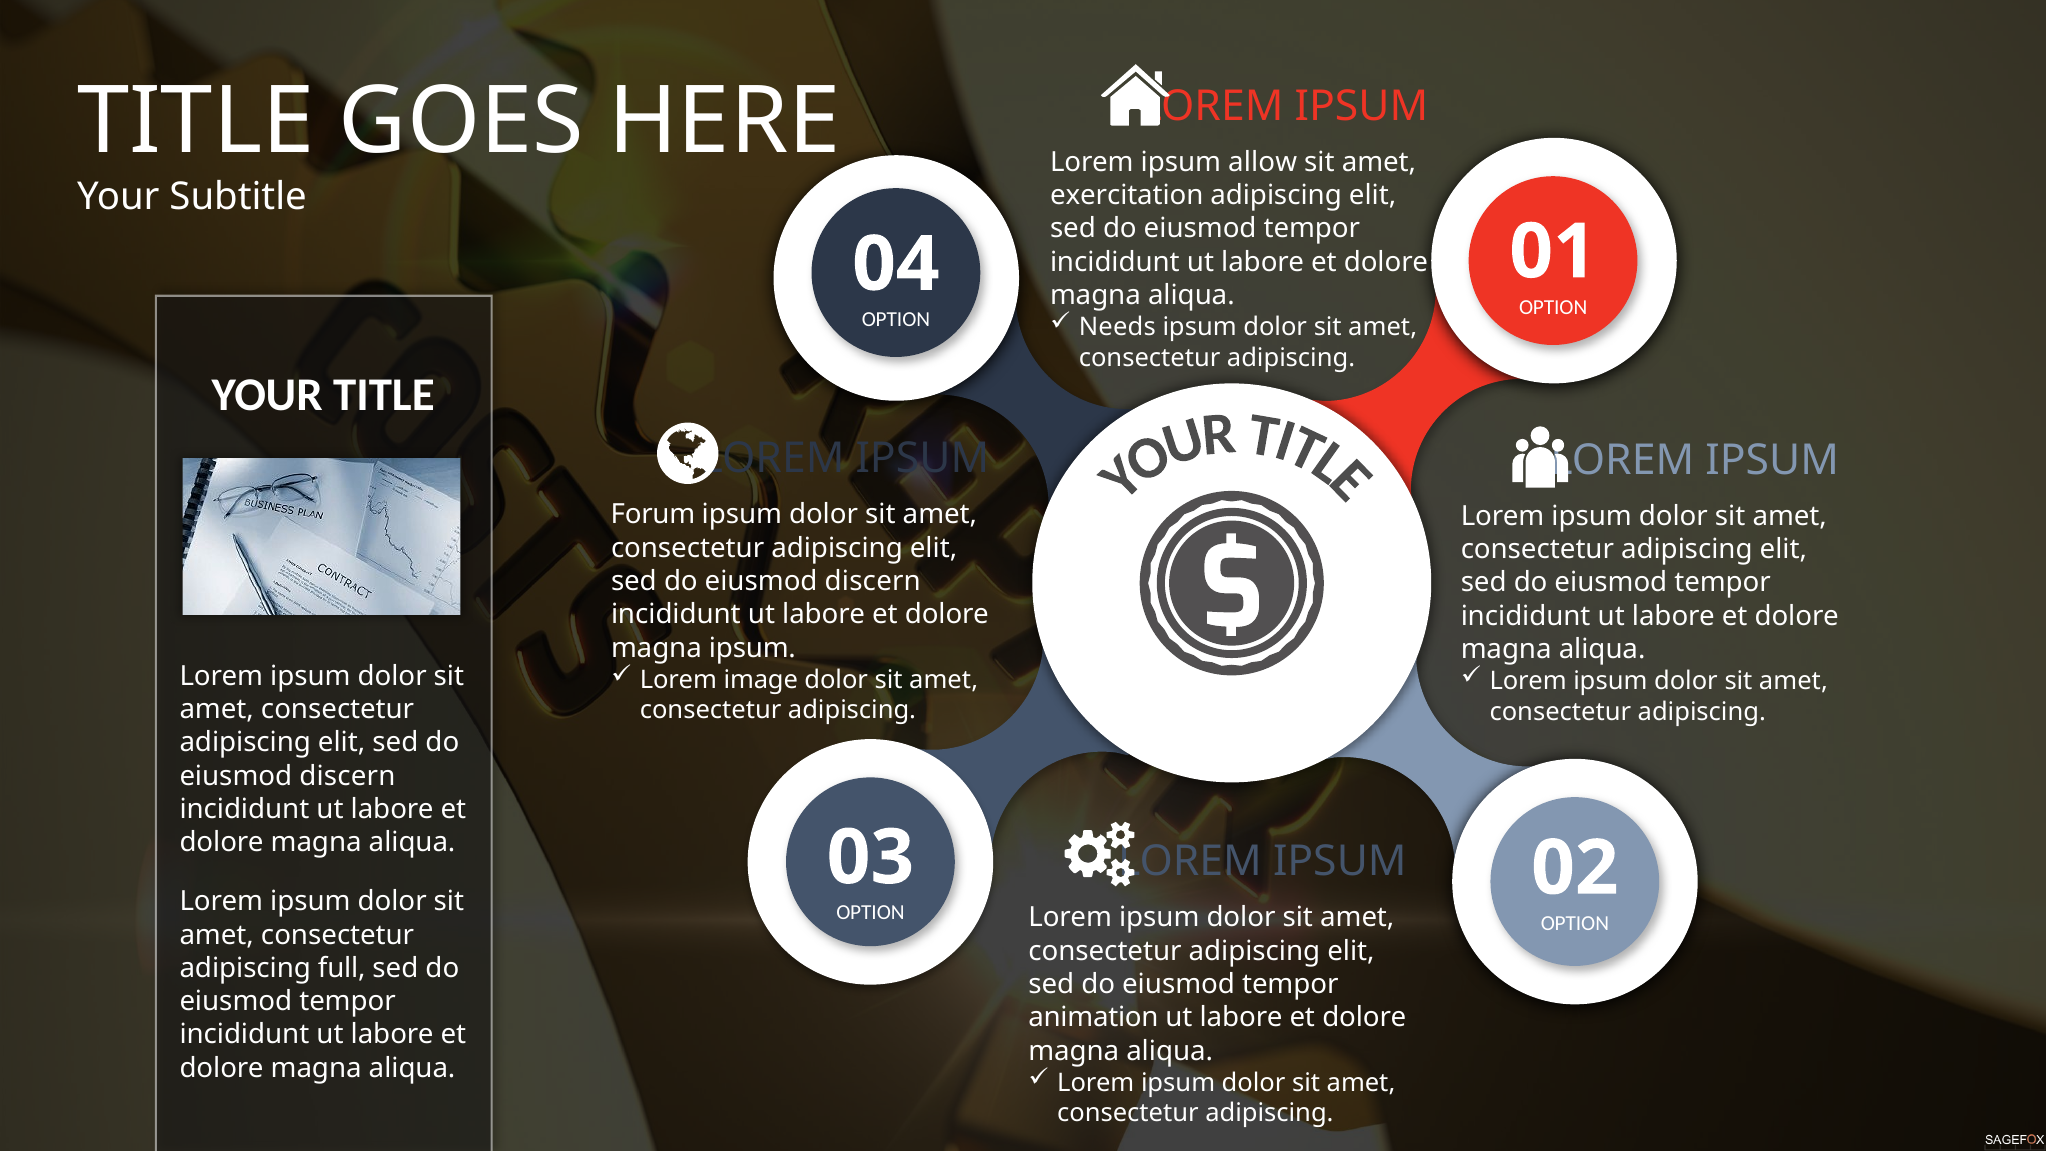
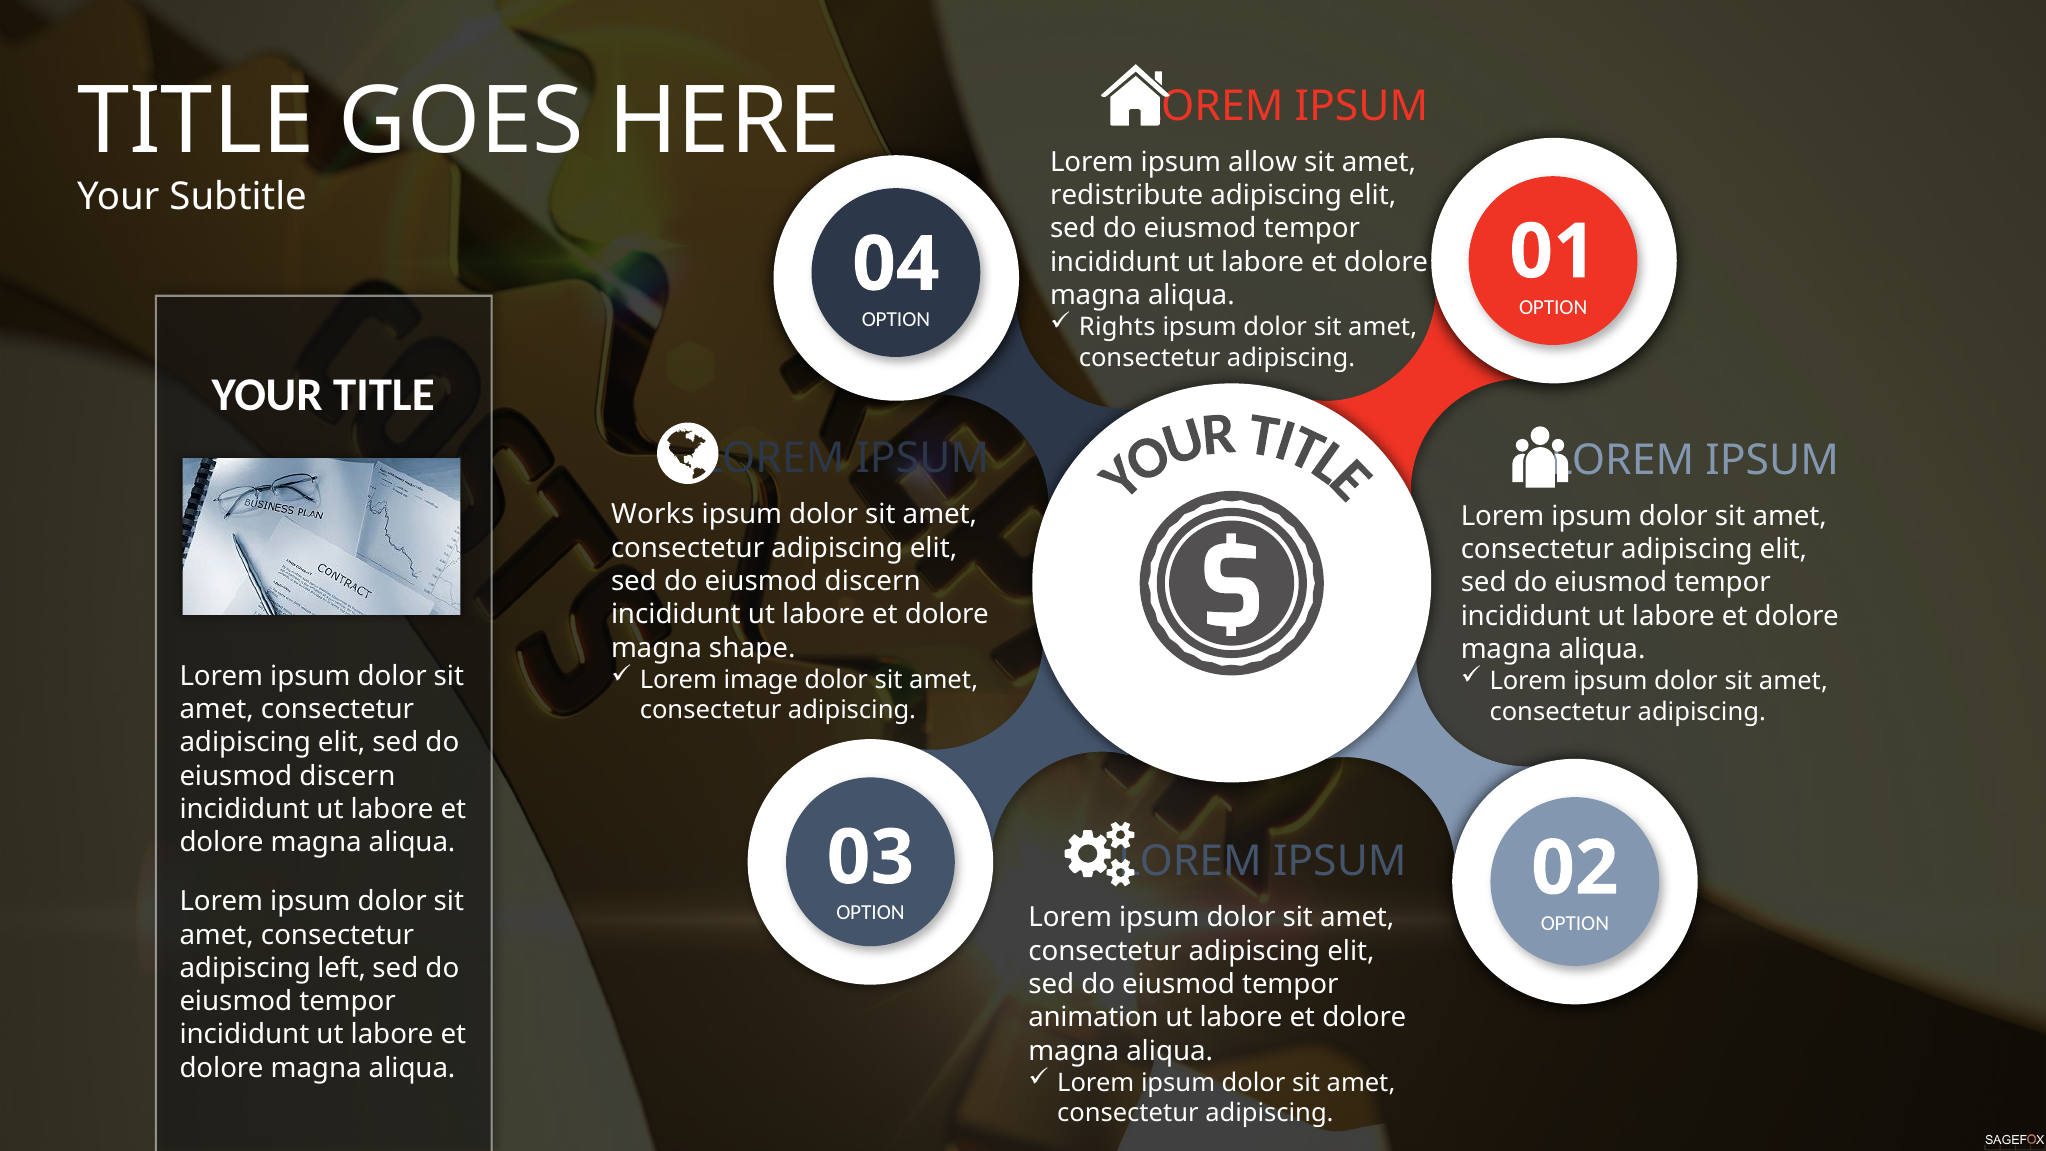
exercitation: exercitation -> redistribute
Needs: Needs -> Rights
Forum: Forum -> Works
magna ipsum: ipsum -> shape
full: full -> left
